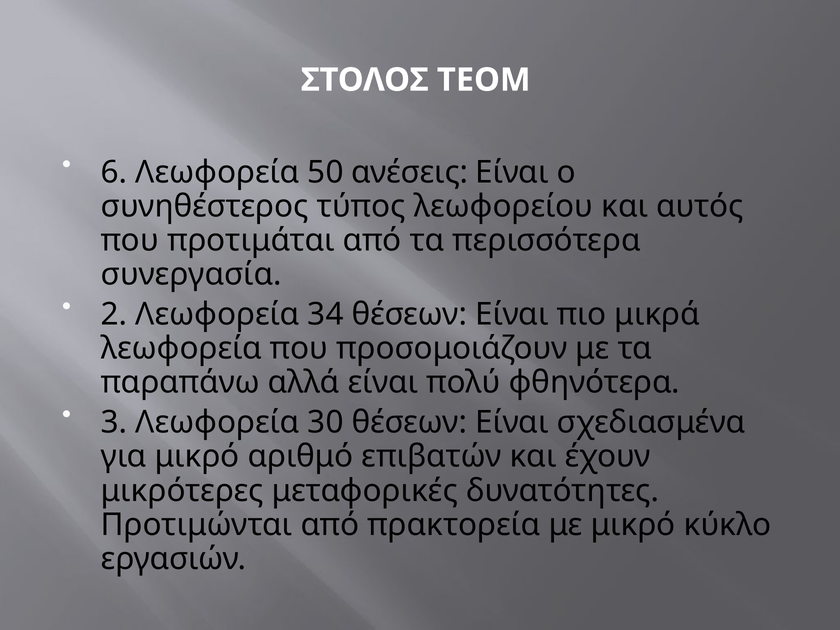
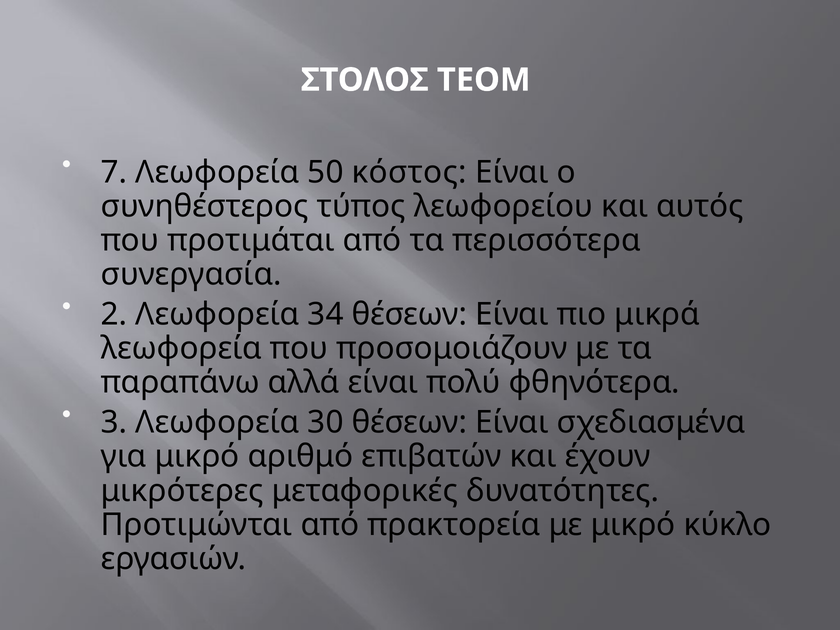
6: 6 -> 7
ανέσεις: ανέσεις -> κόστος
